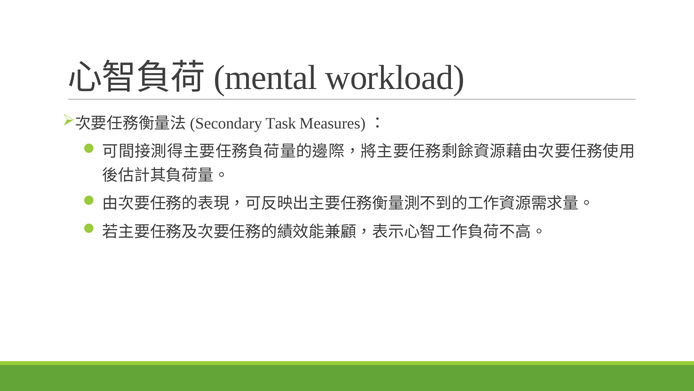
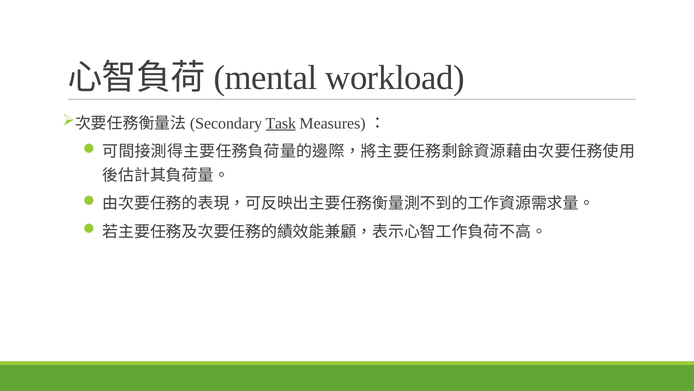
Task underline: none -> present
